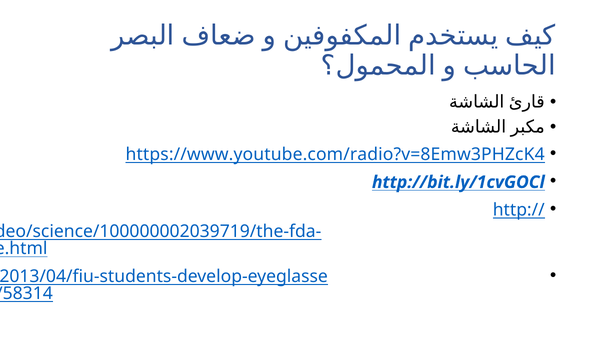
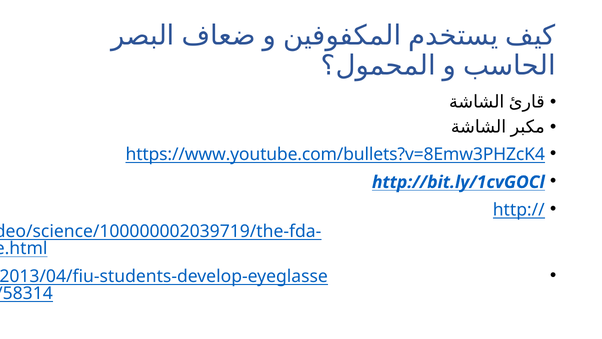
https://www.youtube.com/radio?v=8Emw3PHZcK4: https://www.youtube.com/radio?v=8Emw3PHZcK4 -> https://www.youtube.com/bullets?v=8Emw3PHZcK4
